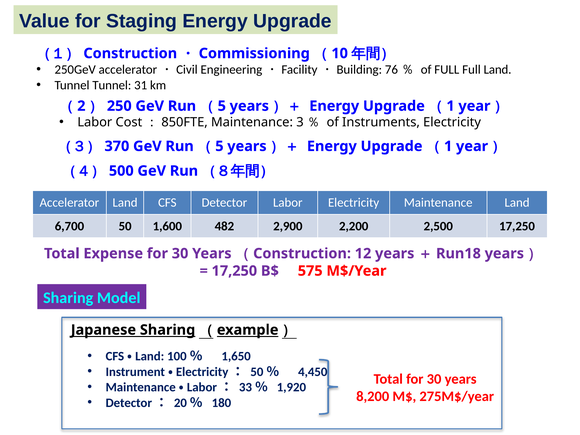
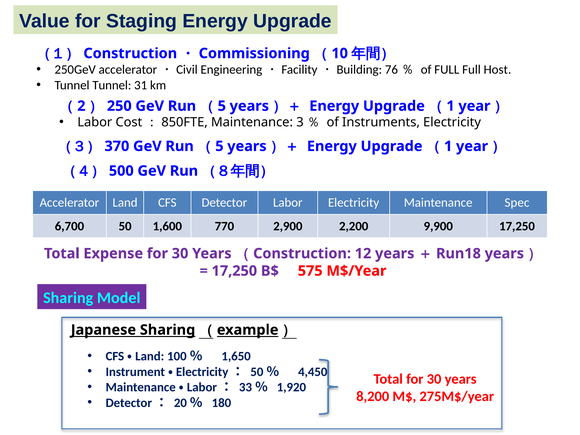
Full Land: Land -> Host
Maintenance Land: Land -> Spec
482: 482 -> 770
2,500: 2,500 -> 9,900
